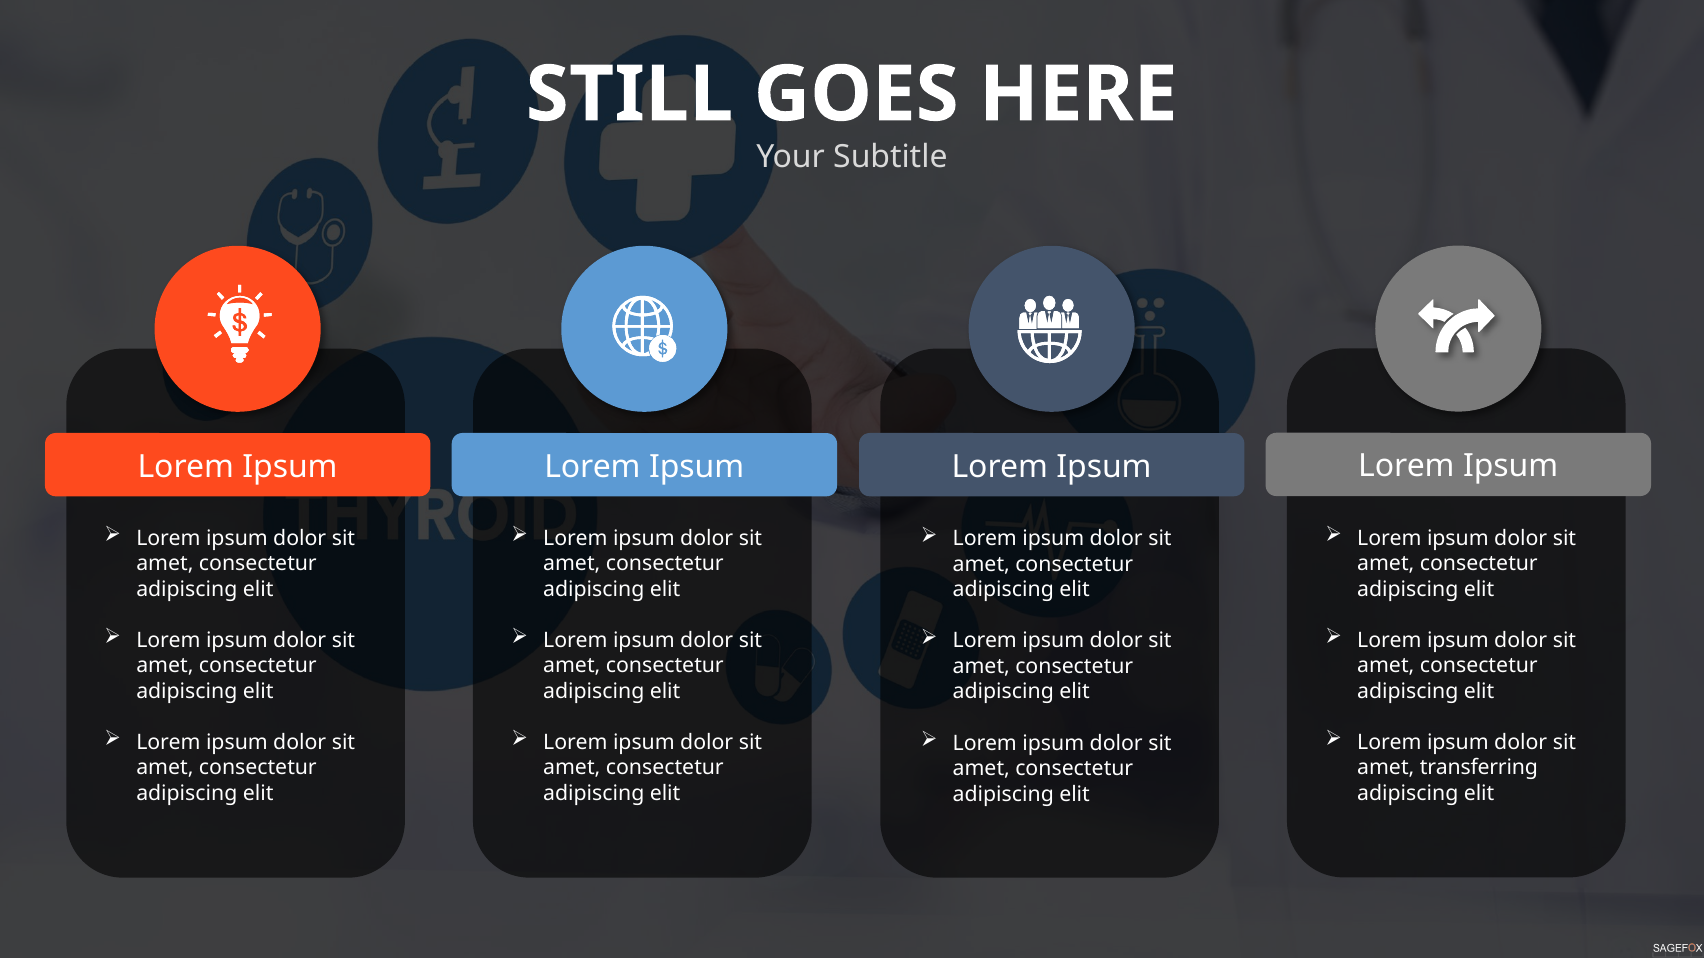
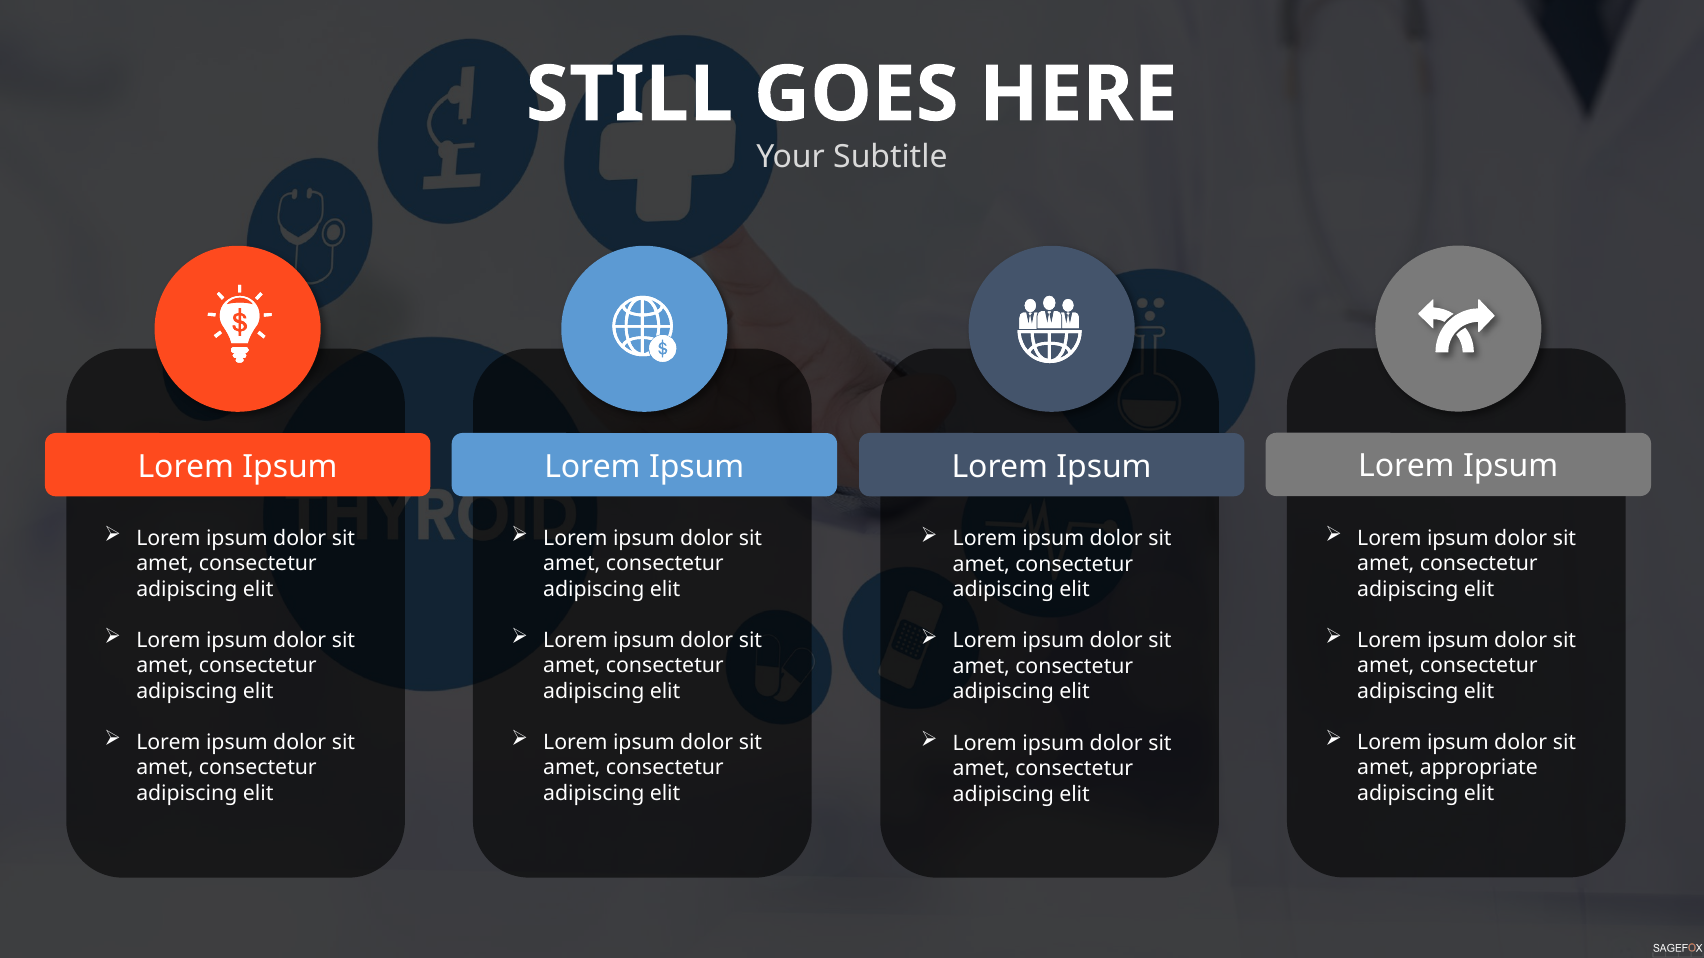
transferring: transferring -> appropriate
